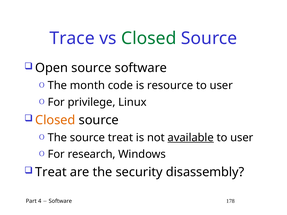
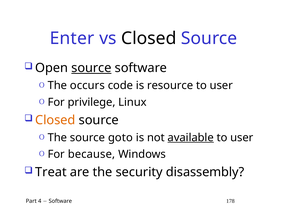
Trace: Trace -> Enter
Closed at (149, 38) colour: green -> black
source at (91, 68) underline: none -> present
month: month -> occurs
source treat: treat -> goto
research: research -> because
